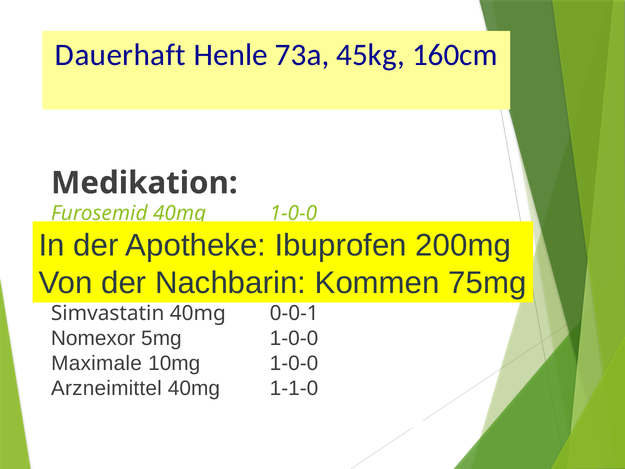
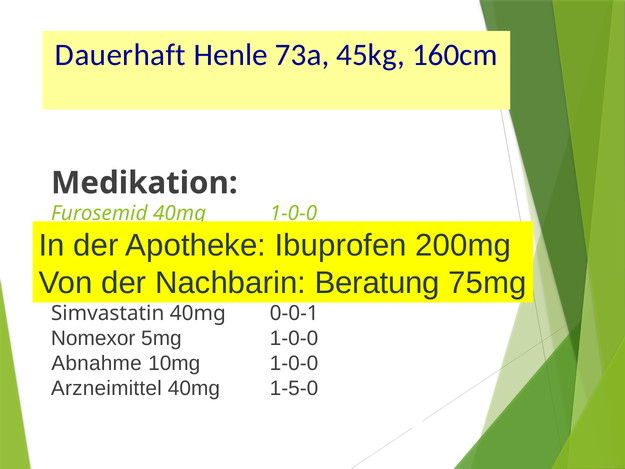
Kommen: Kommen -> Beratung
Maximale: Maximale -> Abnahme
1-1-0: 1-1-0 -> 1-5-0
